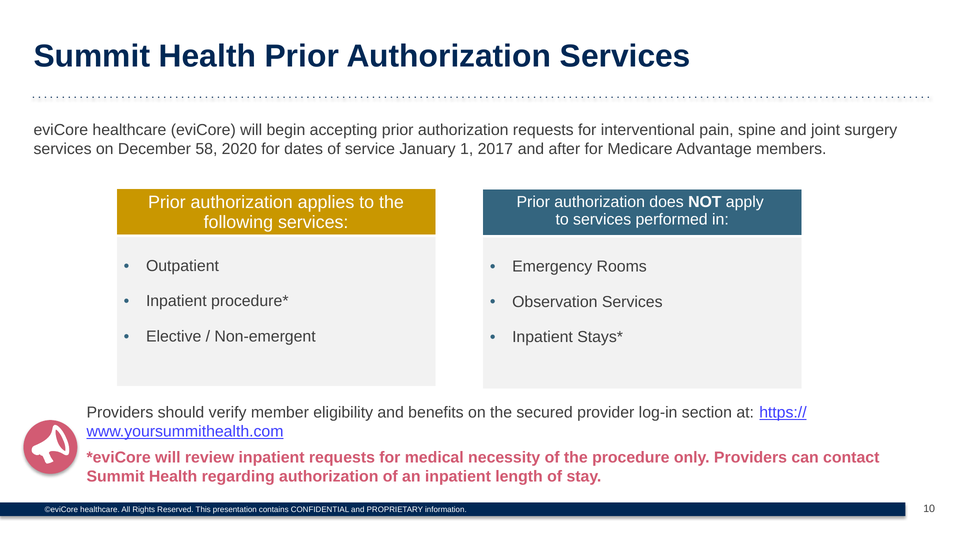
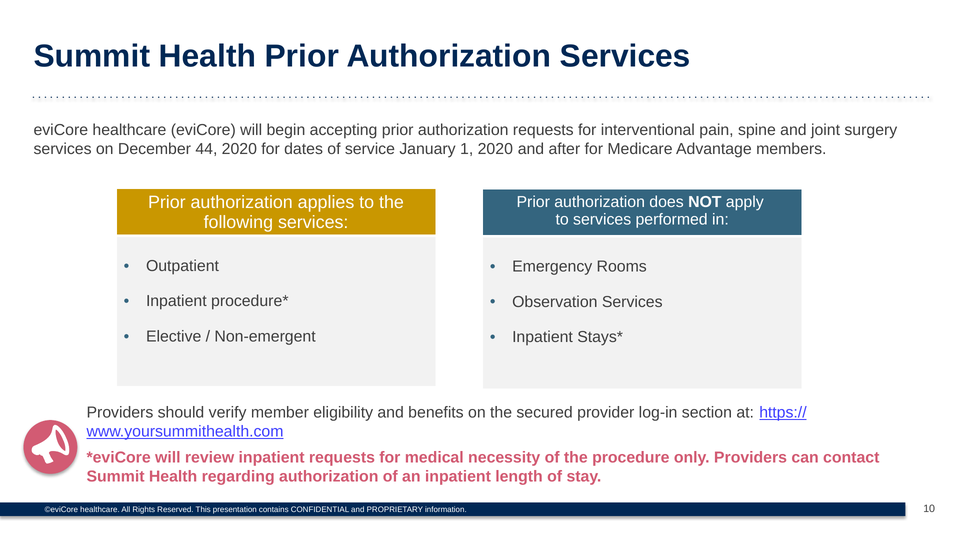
58: 58 -> 44
1 2017: 2017 -> 2020
